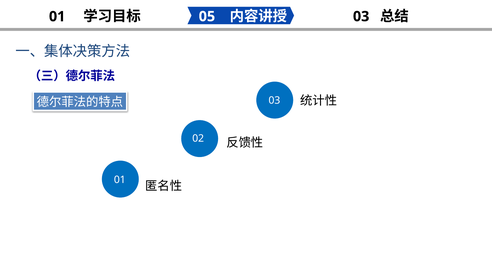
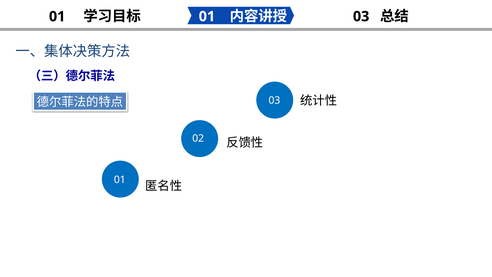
05 at (207, 16): 05 -> 01
